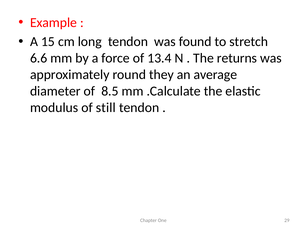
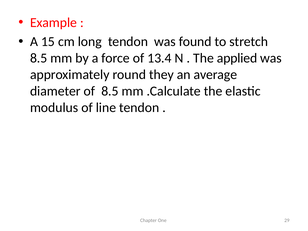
6.6 at (39, 58): 6.6 -> 8.5
returns: returns -> applied
still: still -> line
